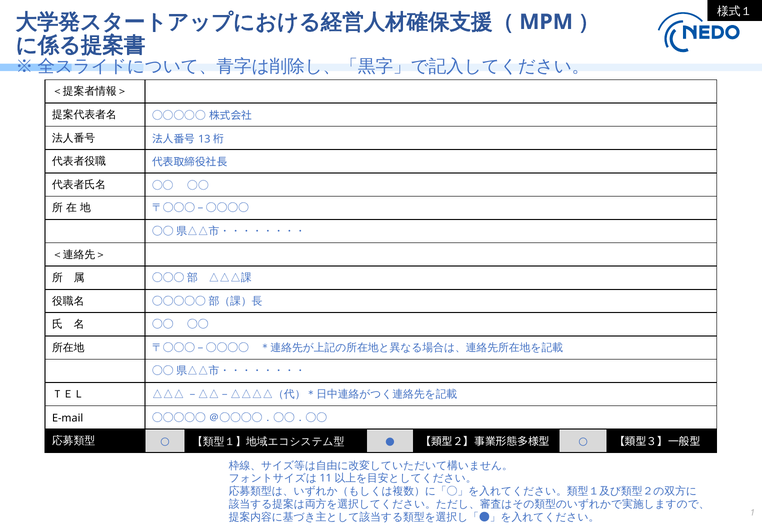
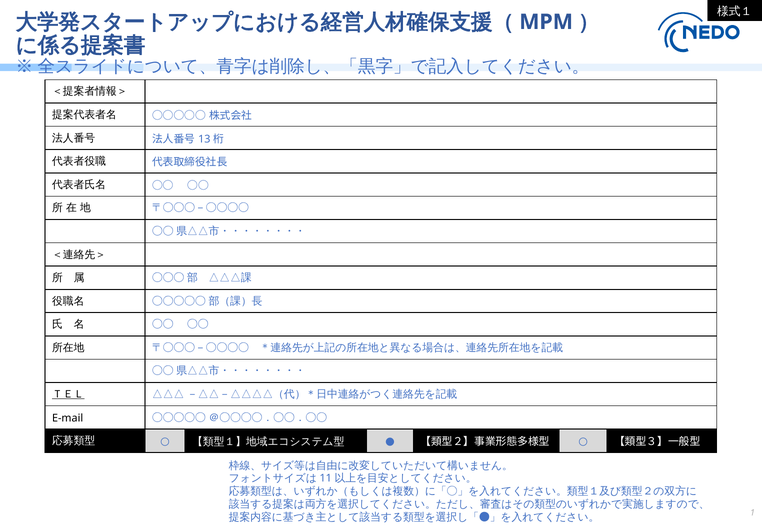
ＴＥＬ underline: none -> present
